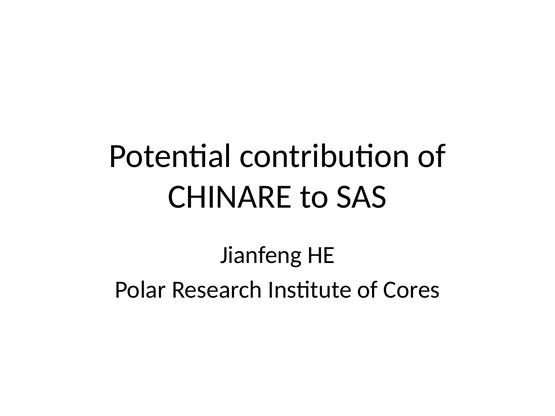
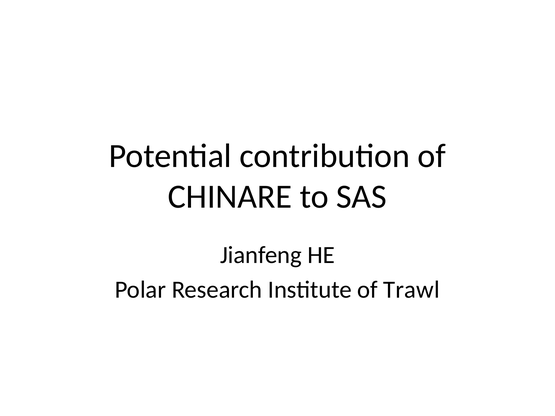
Cores: Cores -> Trawl
